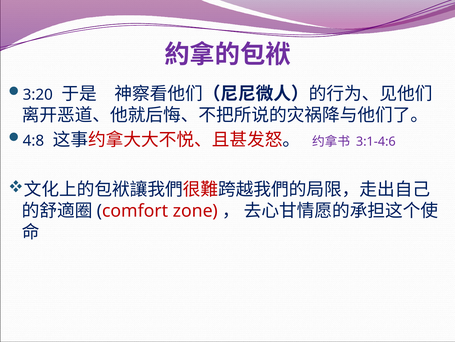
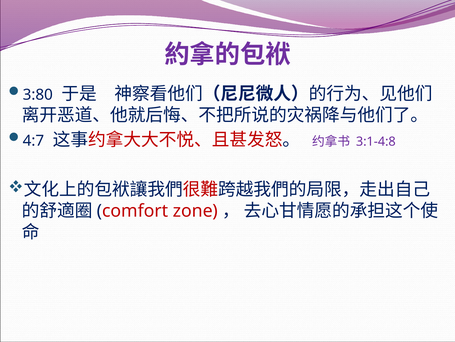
3:20: 3:20 -> 3:80
4:8: 4:8 -> 4:7
3:1-4:6: 3:1-4:6 -> 3:1-4:8
